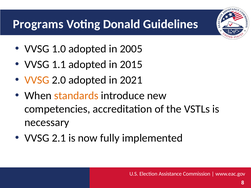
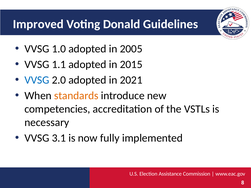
Programs: Programs -> Improved
VVSG at (37, 80) colour: orange -> blue
2.1: 2.1 -> 3.1
